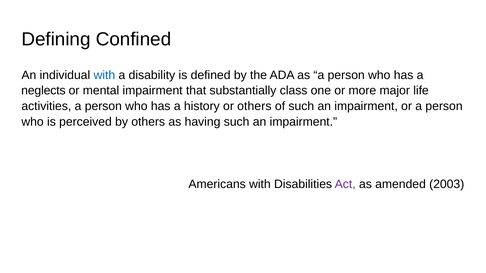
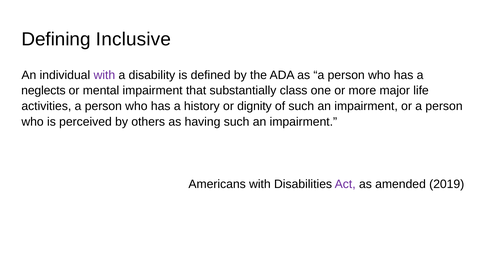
Confined: Confined -> Inclusive
with at (104, 75) colour: blue -> purple
or others: others -> dignity
2003: 2003 -> 2019
